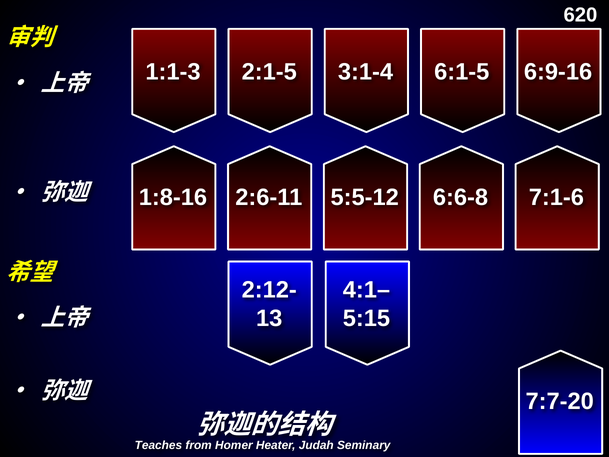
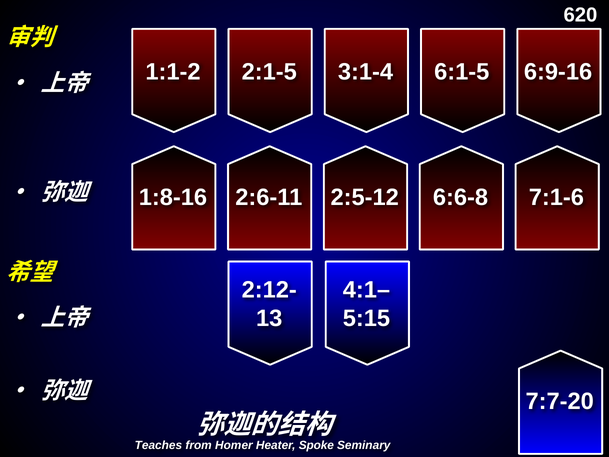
1:1-3: 1:1-3 -> 1:1-2
5:5-12: 5:5-12 -> 2:5-12
Judah: Judah -> Spoke
